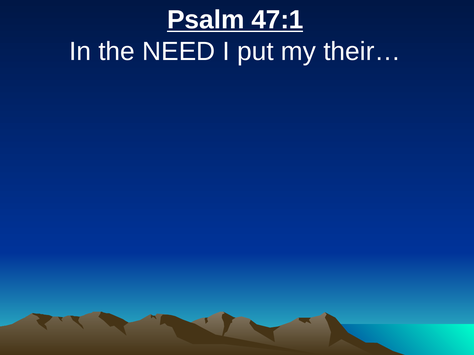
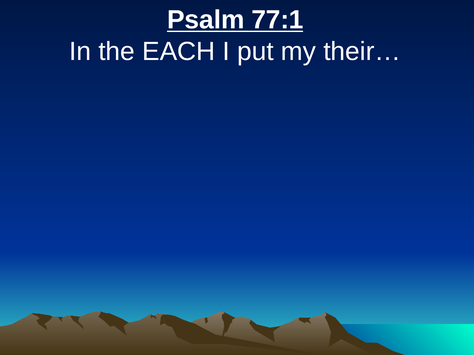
47:1: 47:1 -> 77:1
NEED: NEED -> EACH
